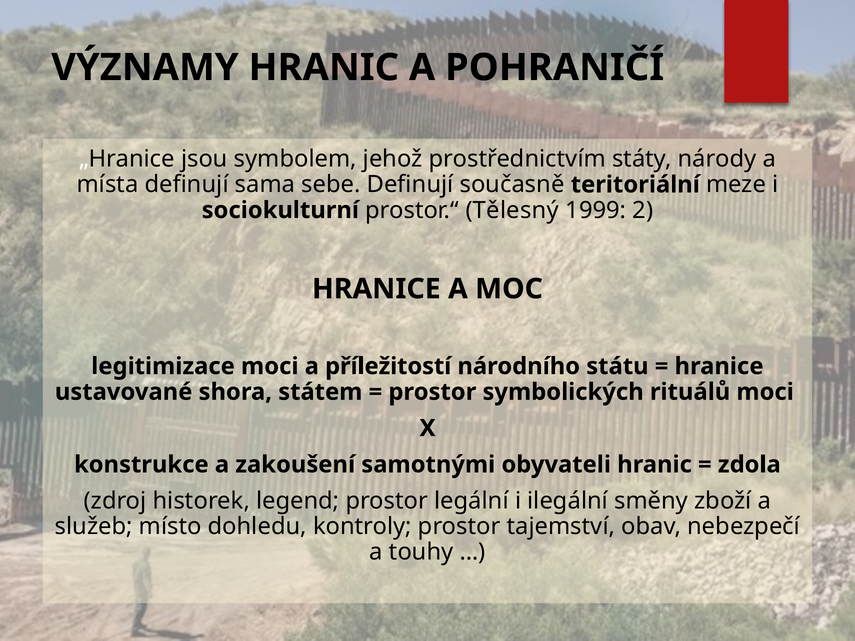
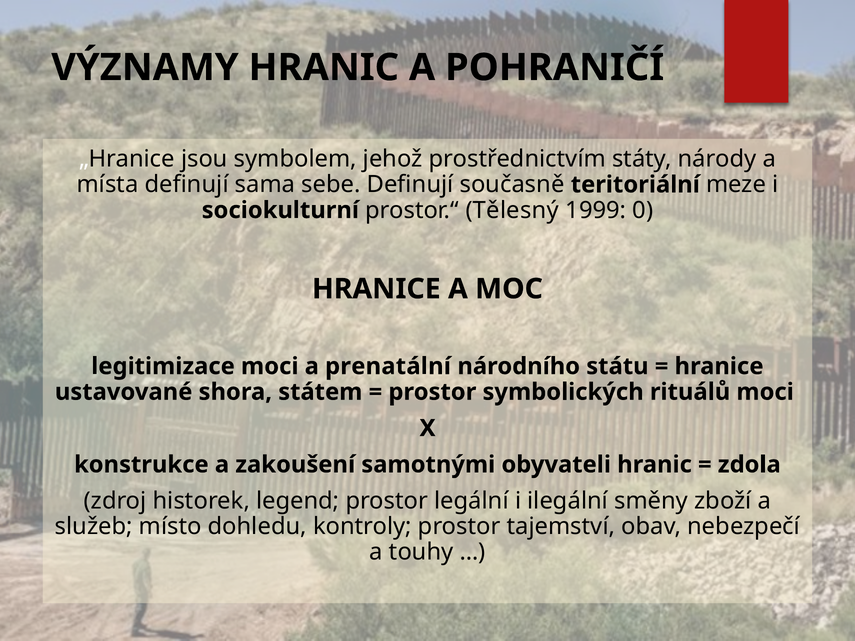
2: 2 -> 0
příležitostí: příležitostí -> prenatální
